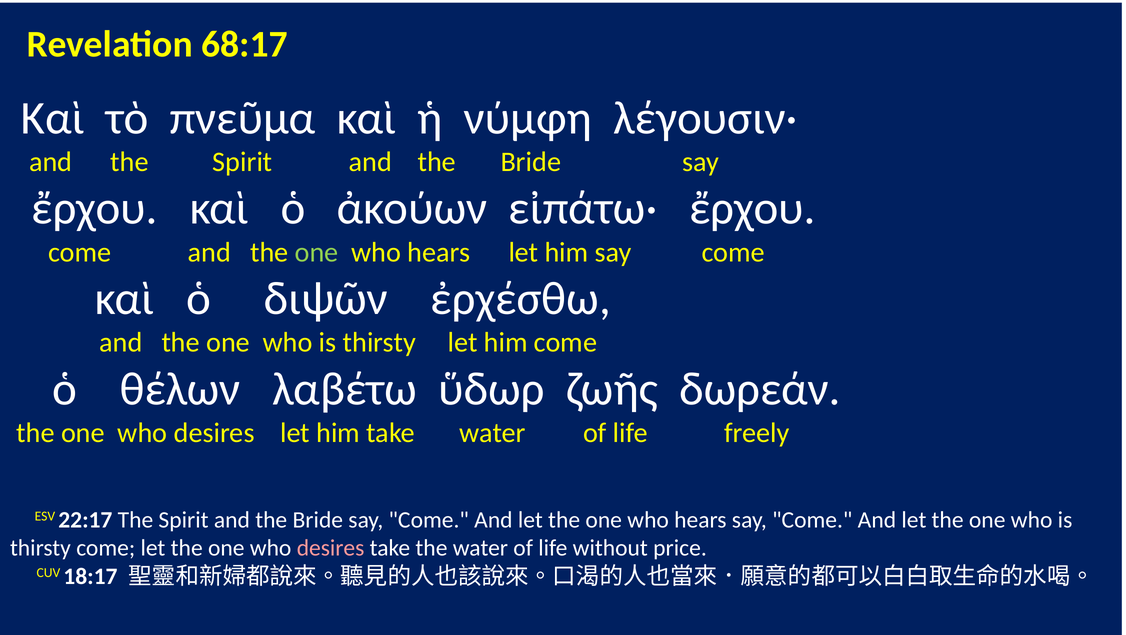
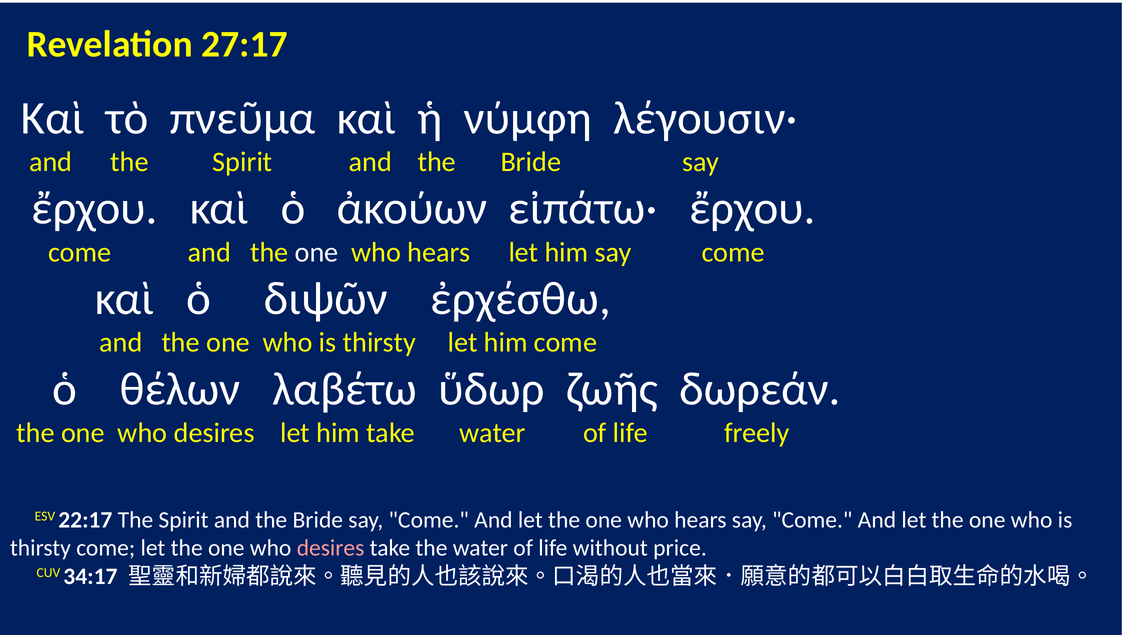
68:17: 68:17 -> 27:17
one at (317, 252) colour: light green -> white
18:17: 18:17 -> 34:17
